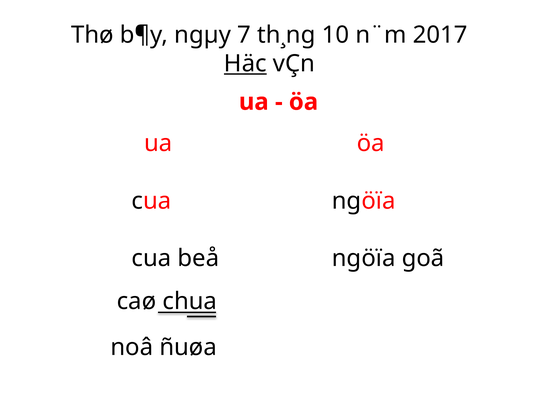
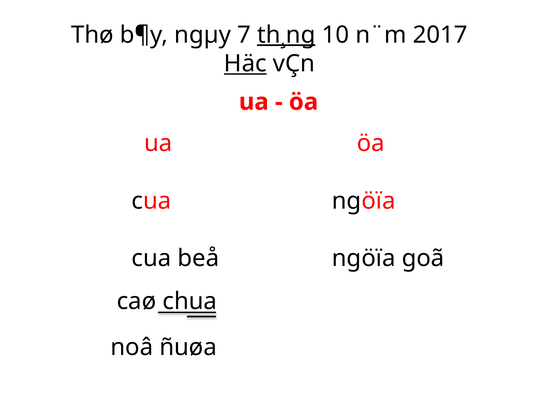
th¸ng underline: none -> present
